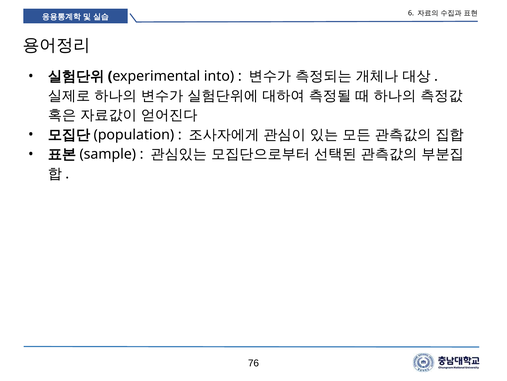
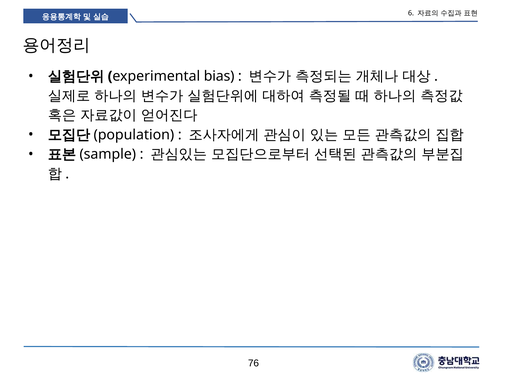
into: into -> bias
